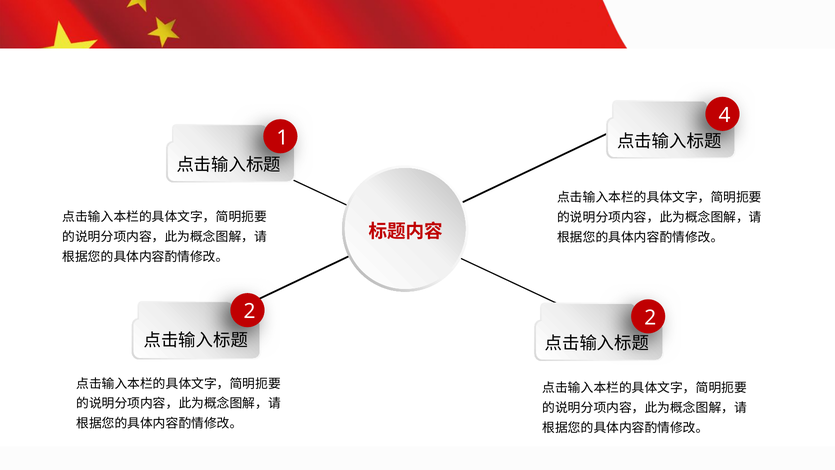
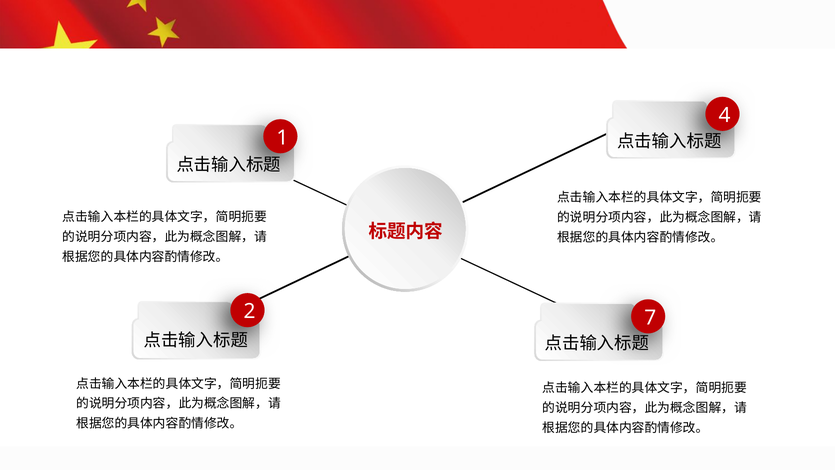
2 2: 2 -> 7
